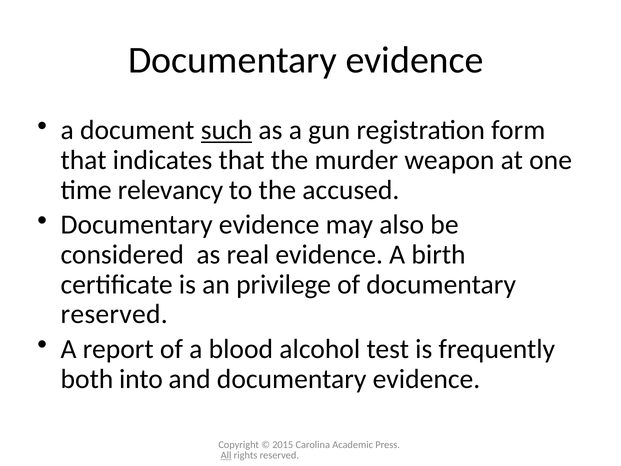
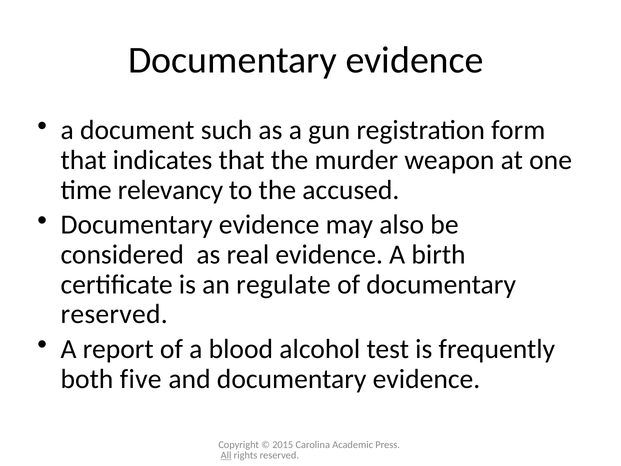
such underline: present -> none
privilege: privilege -> regulate
into: into -> five
